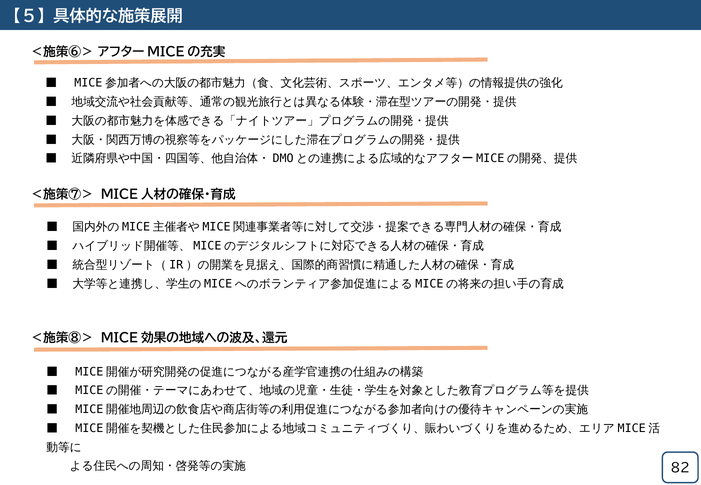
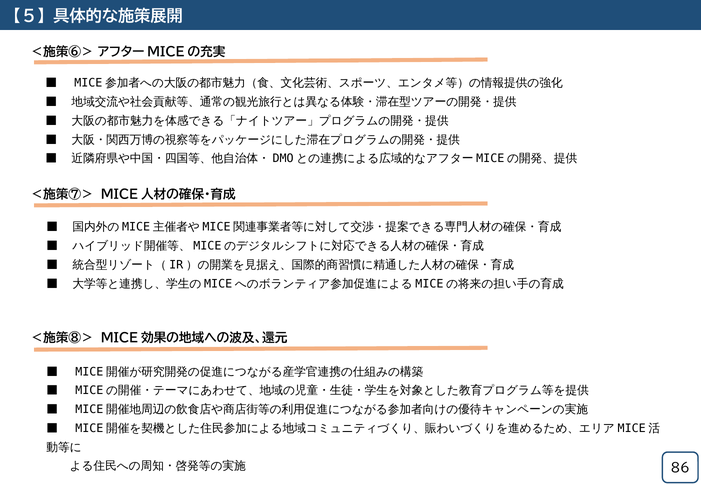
82: 82 -> 86
